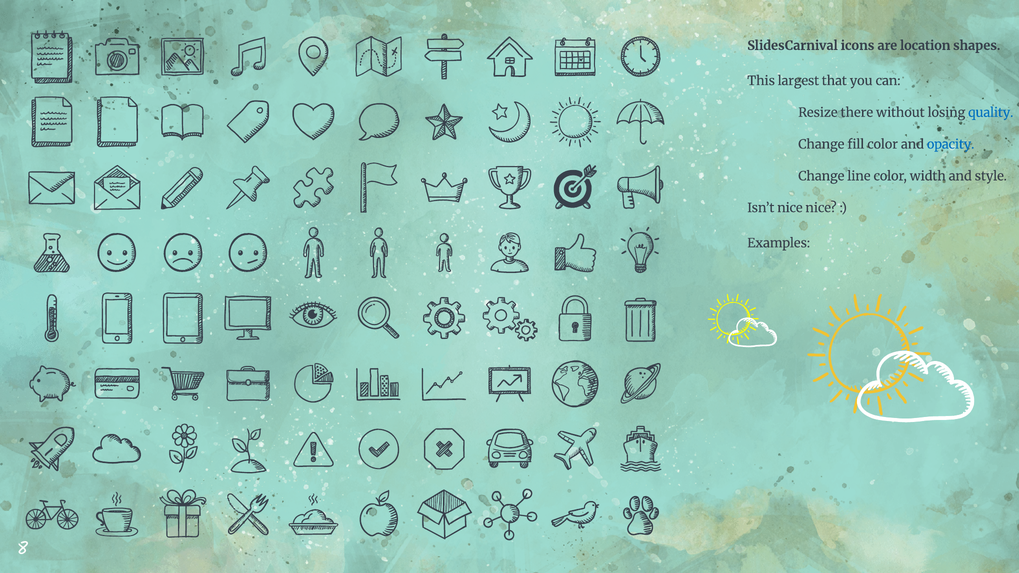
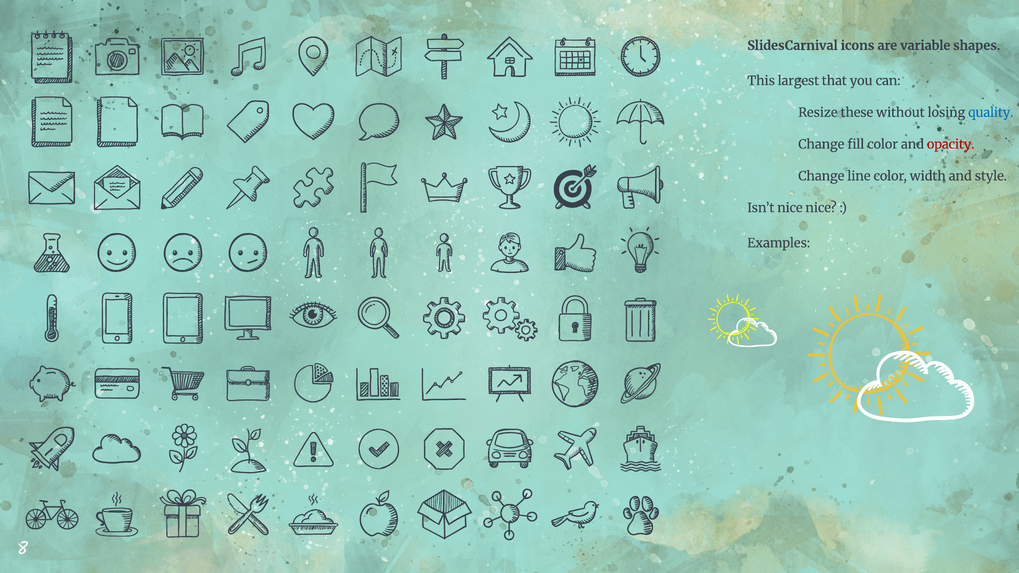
location: location -> variable
there: there -> these
opacity colour: blue -> red
